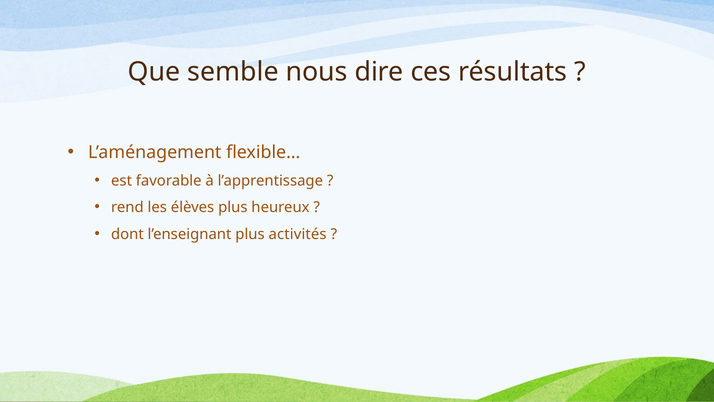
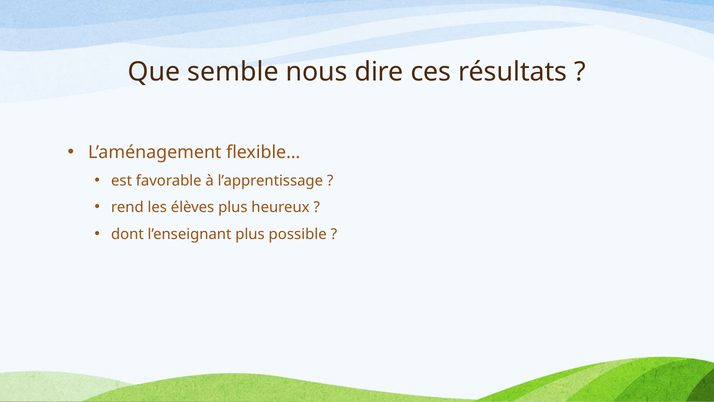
activités: activités -> possible
